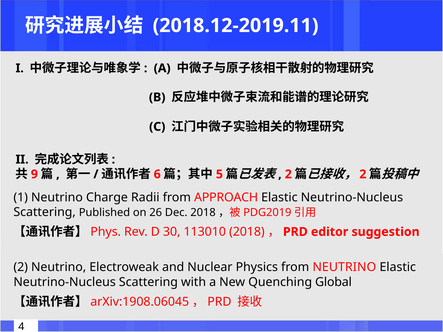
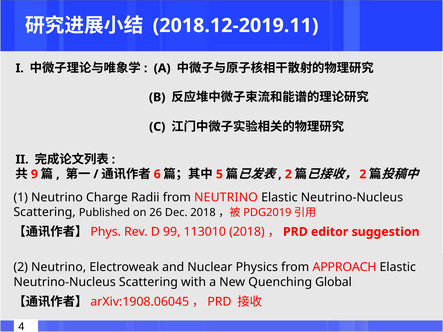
from APPROACH: APPROACH -> NEUTRINO
30: 30 -> 99
from NEUTRINO: NEUTRINO -> APPROACH
